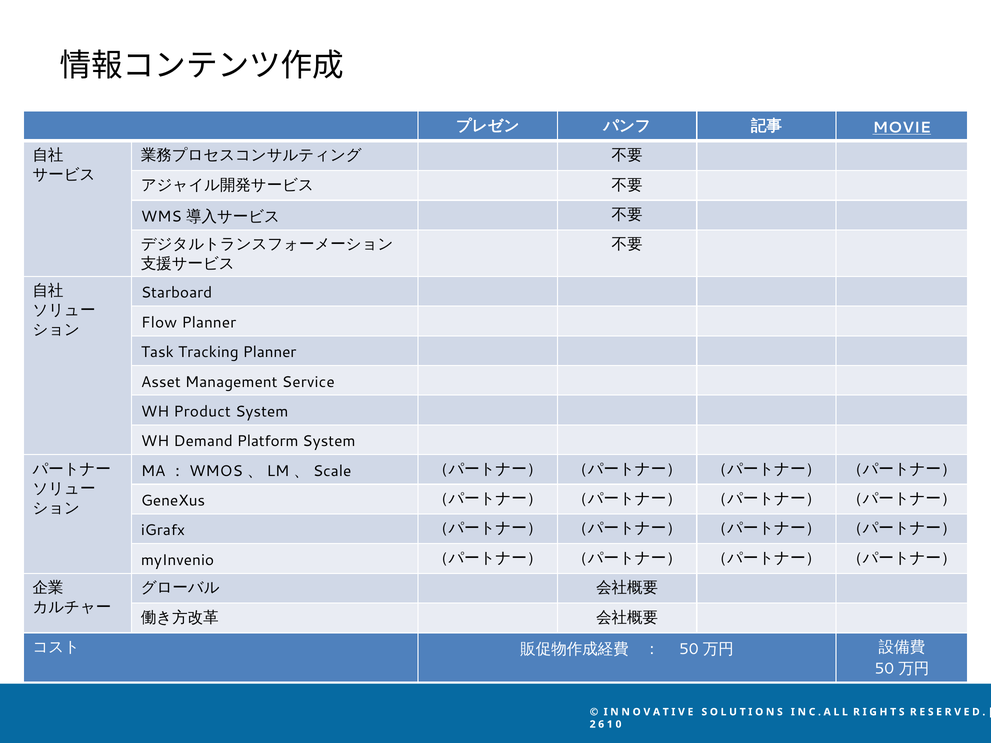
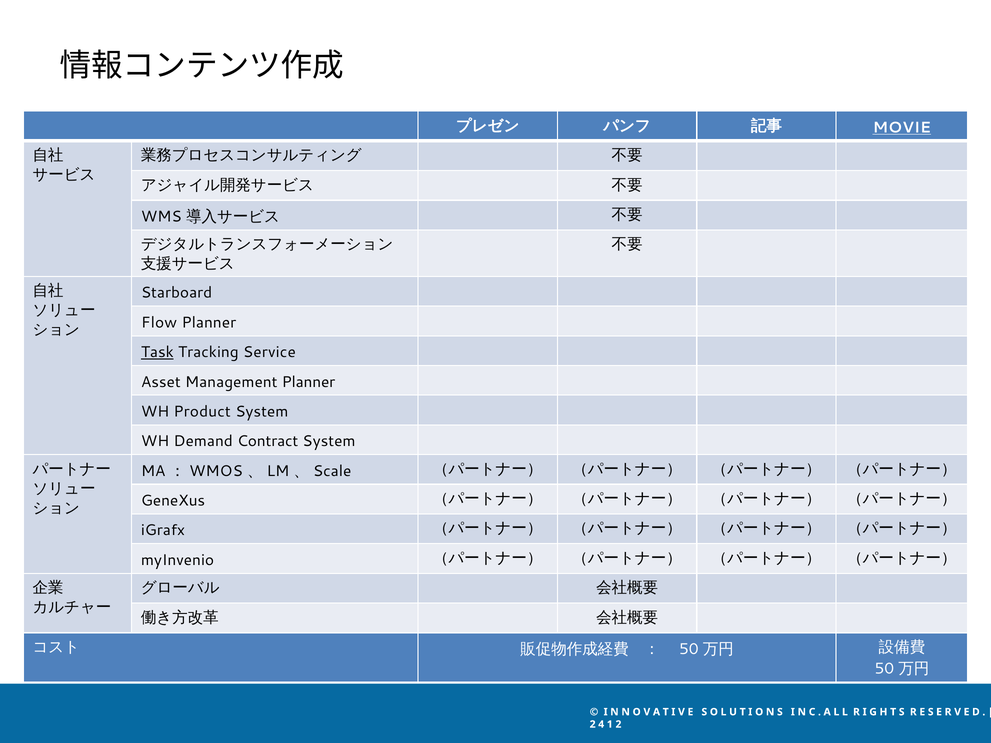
Task underline: none -> present
Tracking Planner: Planner -> Service
Management Service: Service -> Planner
Platform: Platform -> Contract
6: 6 -> 4
1 0: 0 -> 2
